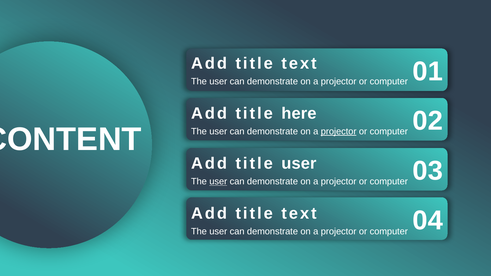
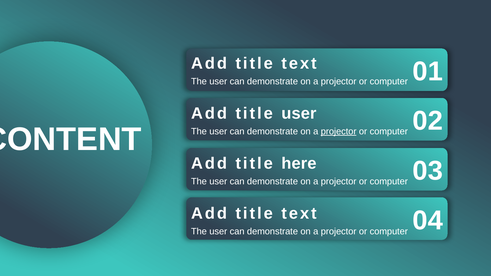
title here: here -> user
title user: user -> here
user at (218, 182) underline: present -> none
